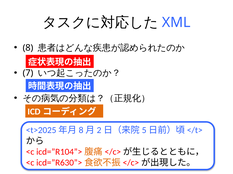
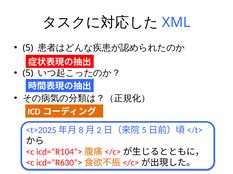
8 at (28, 48): 8 -> 5
7 at (28, 73): 7 -> 5
